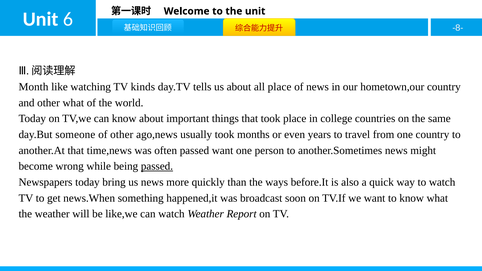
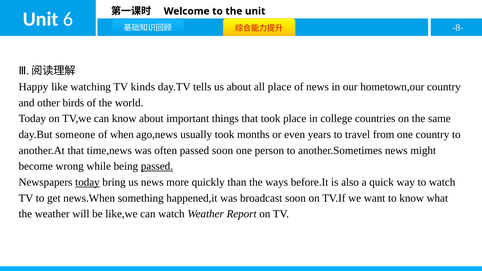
Month: Month -> Happy
other what: what -> birds
of other: other -> when
passed want: want -> soon
today at (87, 182) underline: none -> present
